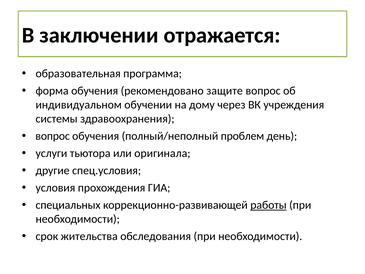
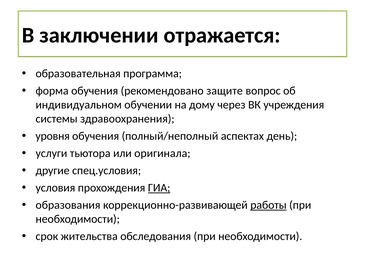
вопрос at (53, 136): вопрос -> уровня
проблем: проблем -> аспектах
ГИА underline: none -> present
специальных: специальных -> образования
